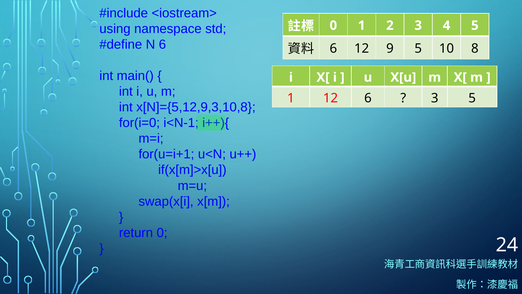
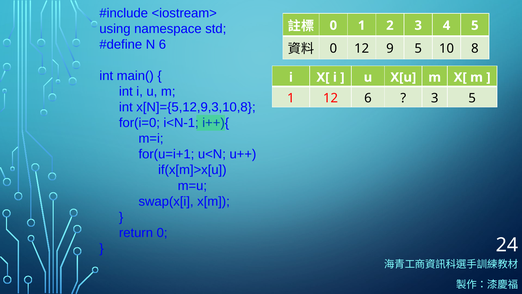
6 at (333, 48): 6 -> 0
